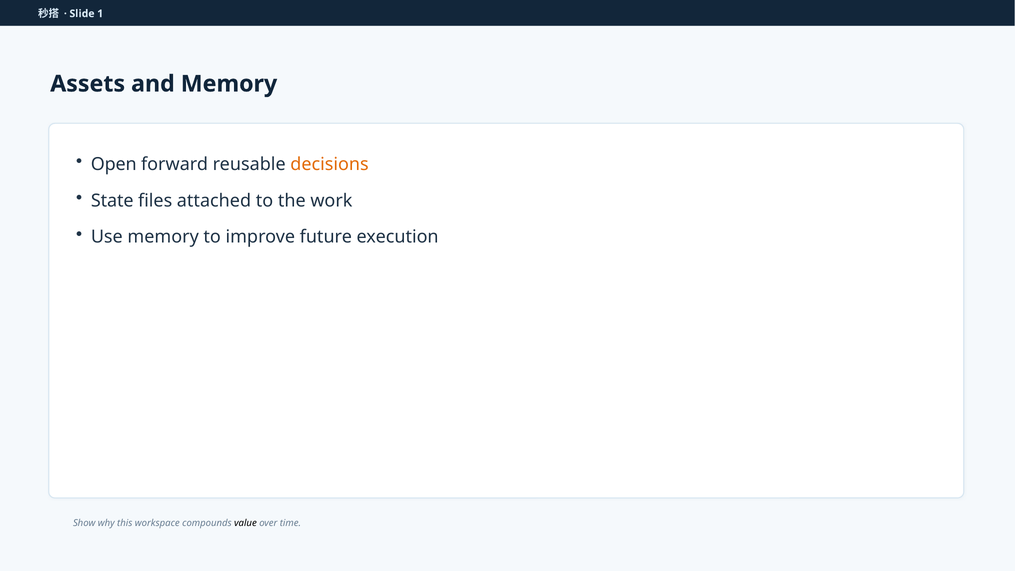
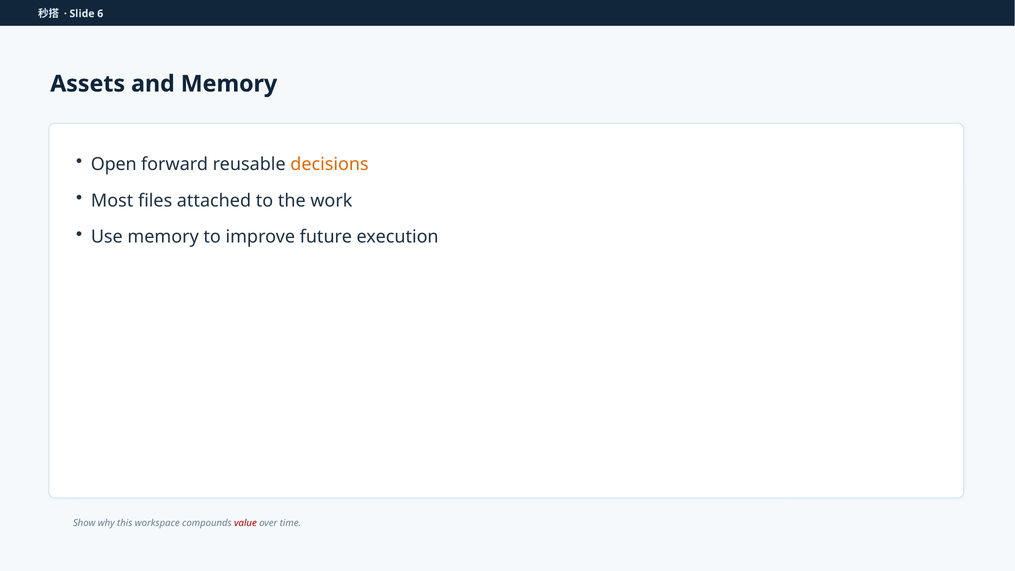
1: 1 -> 6
State: State -> Most
value colour: black -> red
